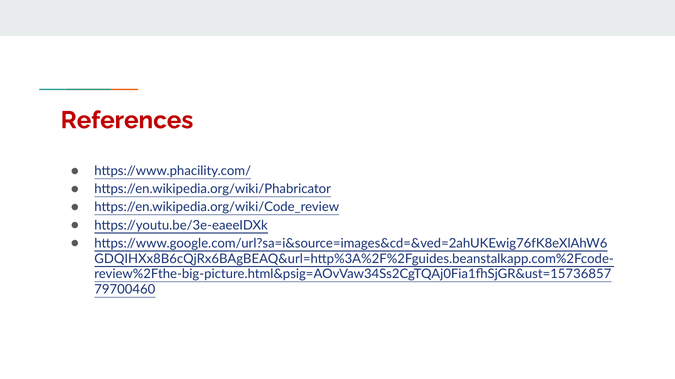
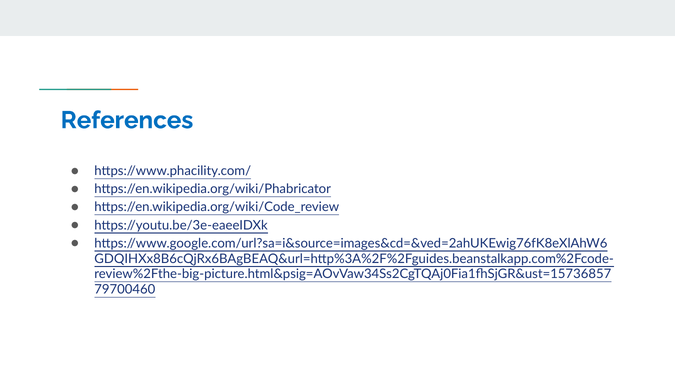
References colour: red -> blue
